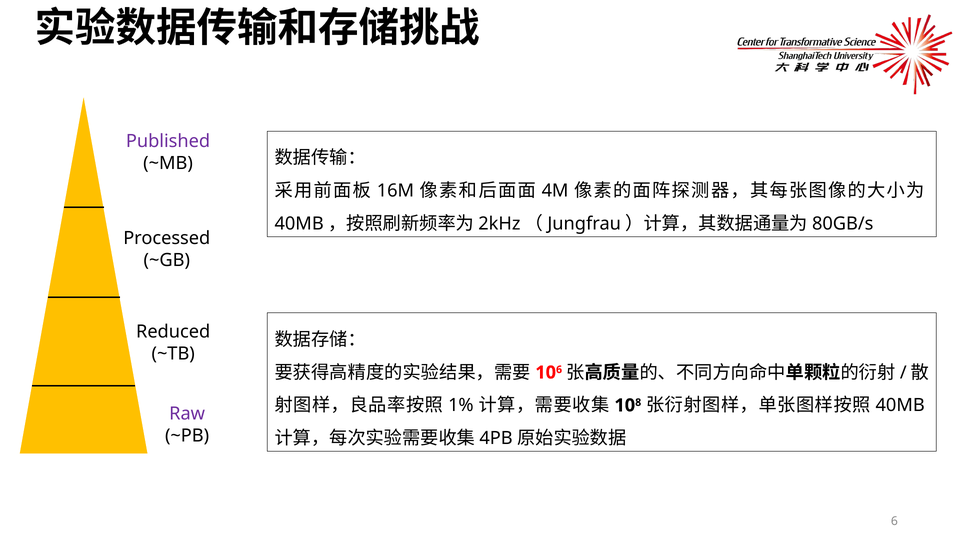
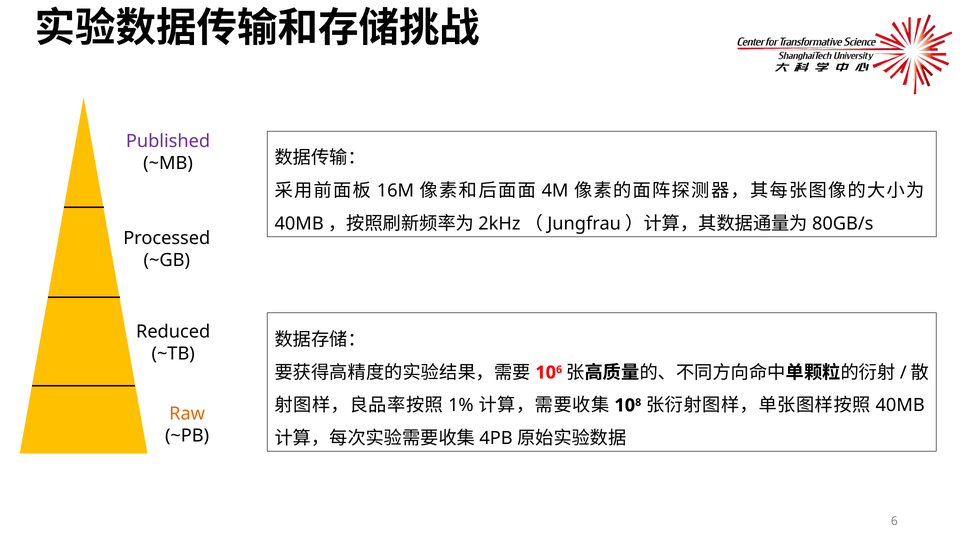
Raw colour: purple -> orange
